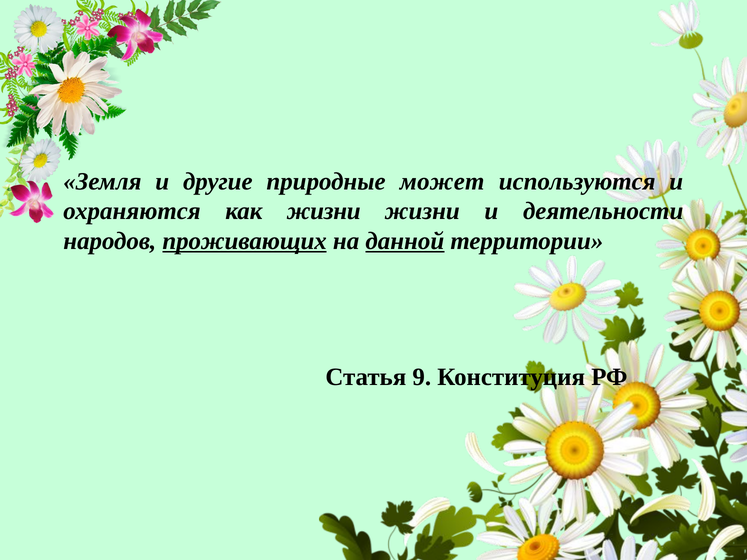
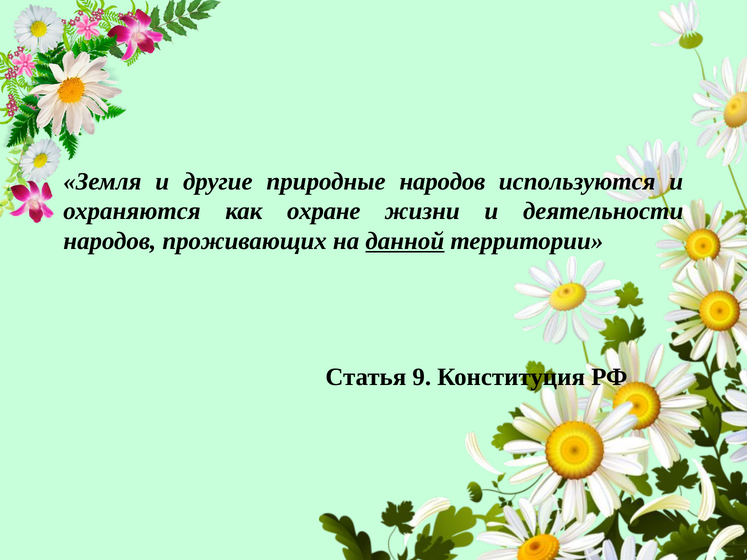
природные может: может -> народов
как жизни: жизни -> охране
проживающих underline: present -> none
